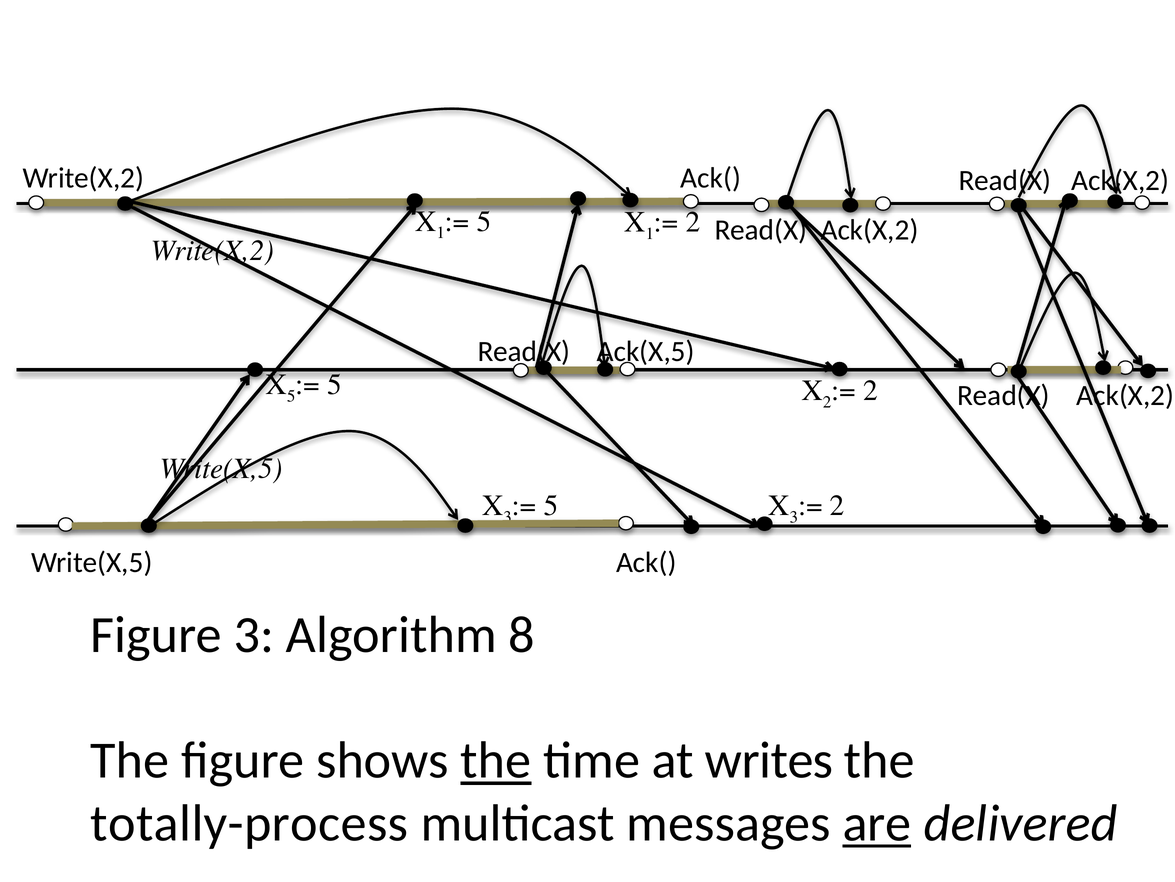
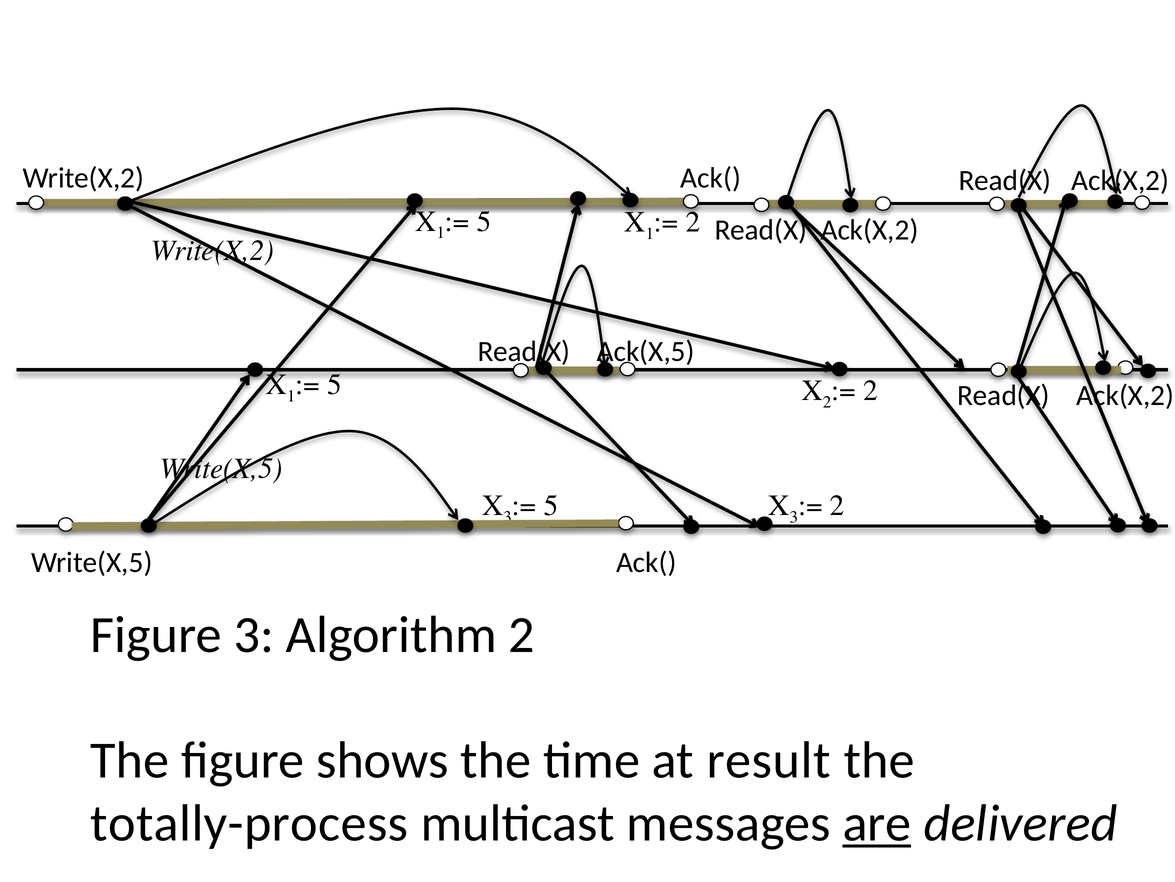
5 at (291, 396): 5 -> 1
Algorithm 8: 8 -> 2
the at (496, 760) underline: present -> none
writes: writes -> result
